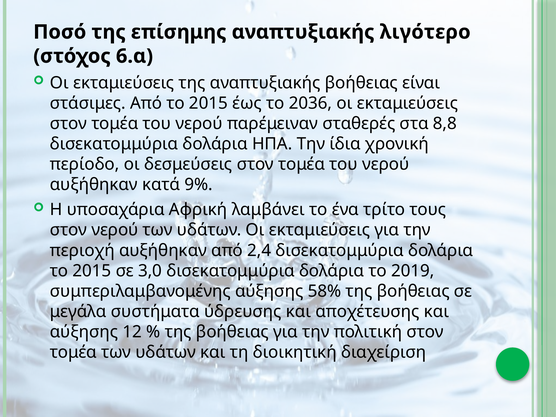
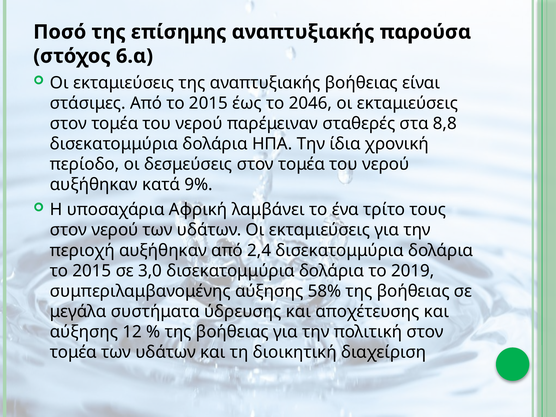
λιγότερο: λιγότερο -> παρούσα
2036: 2036 -> 2046
